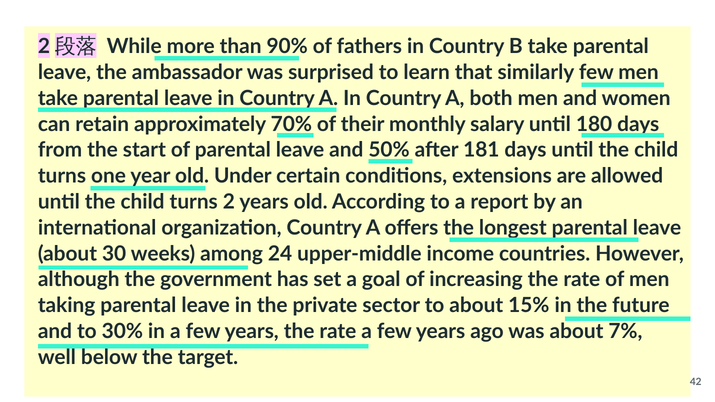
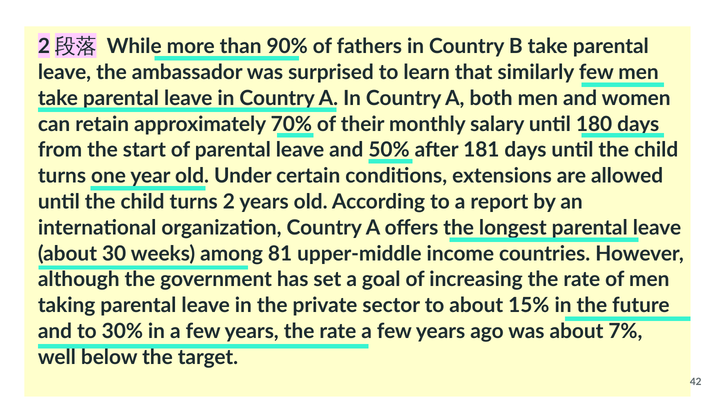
24: 24 -> 81
